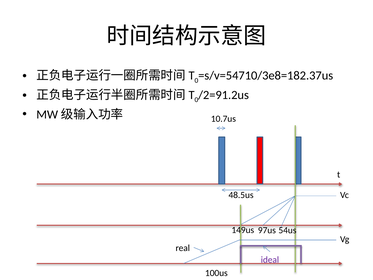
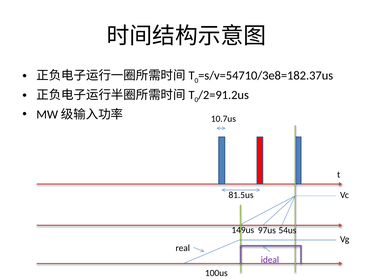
48.5us: 48.5us -> 81.5us
